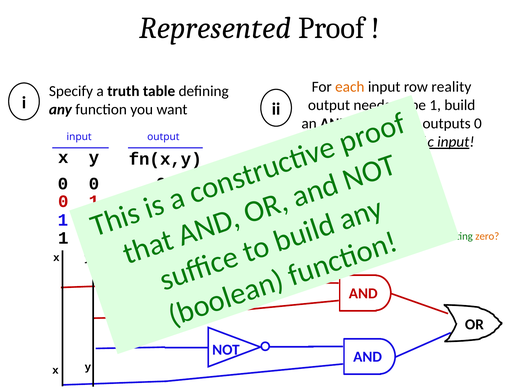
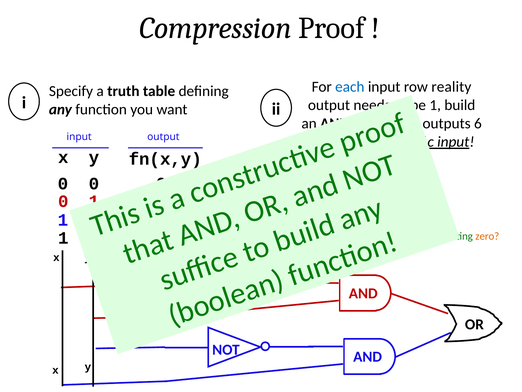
Represented: Represented -> Compression
each colour: orange -> blue
0 at (478, 123): 0 -> 6
